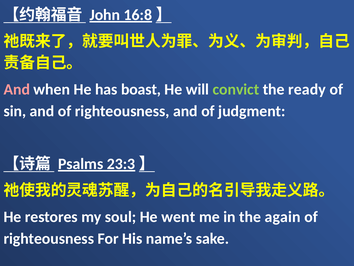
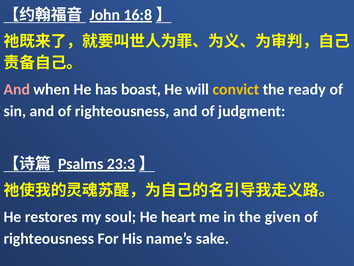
convict colour: light green -> yellow
went: went -> heart
again: again -> given
